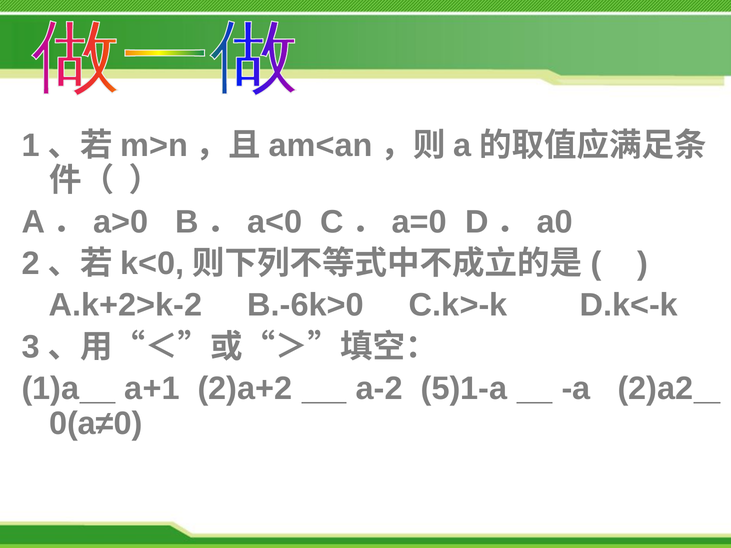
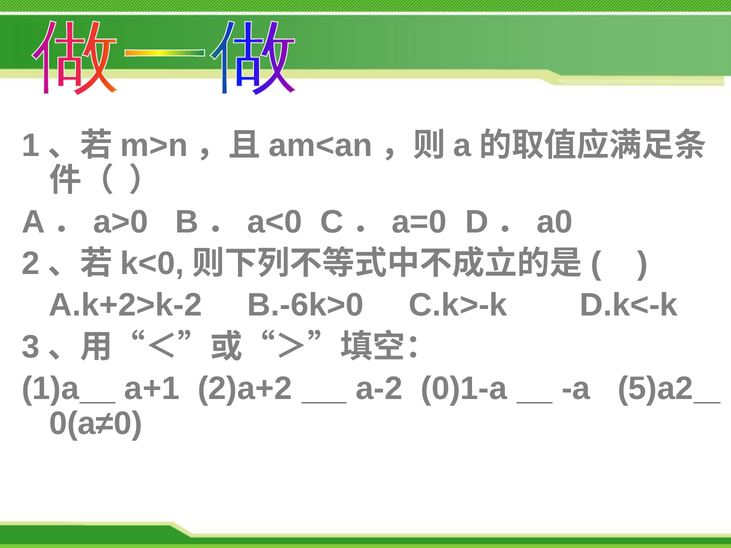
5)1-a: 5)1-a -> 0)1-a
2)a2: 2)a2 -> 5)a2
